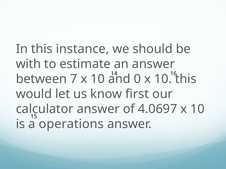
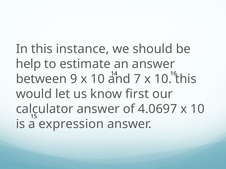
with: with -> help
7: 7 -> 9
0: 0 -> 7
operations: operations -> expression
